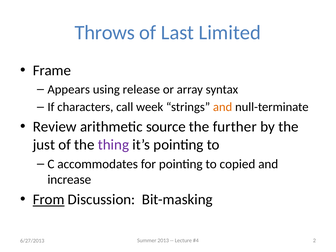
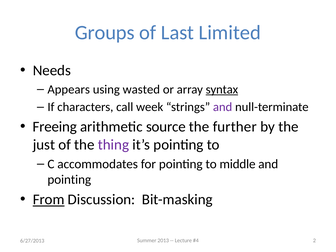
Throws: Throws -> Groups
Frame: Frame -> Needs
release: release -> wasted
syntax underline: none -> present
and at (223, 107) colour: orange -> purple
Review: Review -> Freeing
copied: copied -> middle
increase at (69, 180): increase -> pointing
